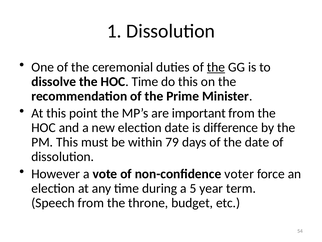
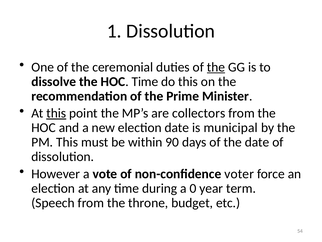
this at (56, 113) underline: none -> present
important: important -> collectors
difference: difference -> municipal
79: 79 -> 90
5: 5 -> 0
